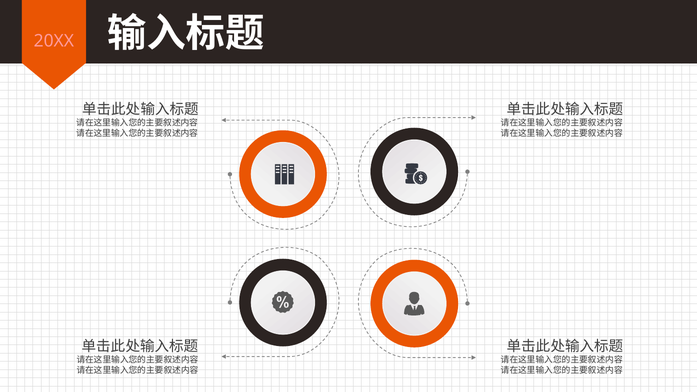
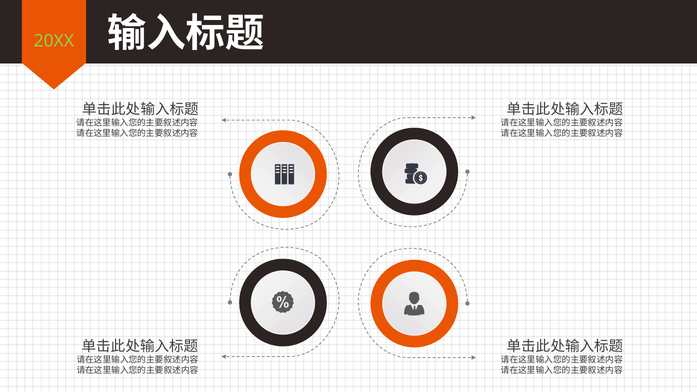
20XX colour: pink -> light green
